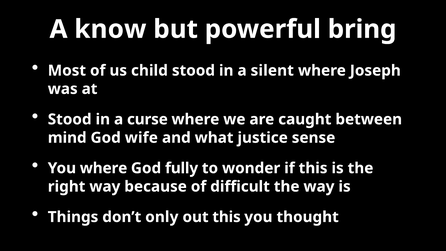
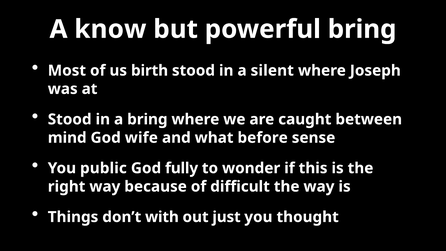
child: child -> birth
a curse: curse -> bring
justice: justice -> before
You where: where -> public
only: only -> with
out this: this -> just
